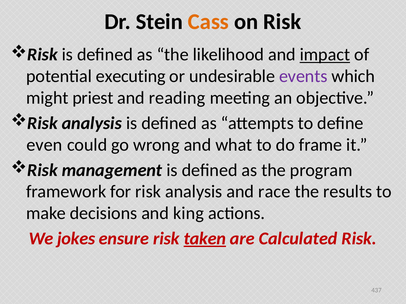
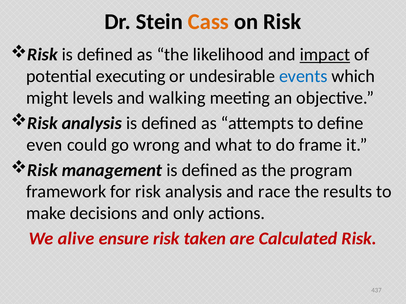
events colour: purple -> blue
priest: priest -> levels
reading: reading -> walking
king: king -> only
jokes: jokes -> alive
taken underline: present -> none
